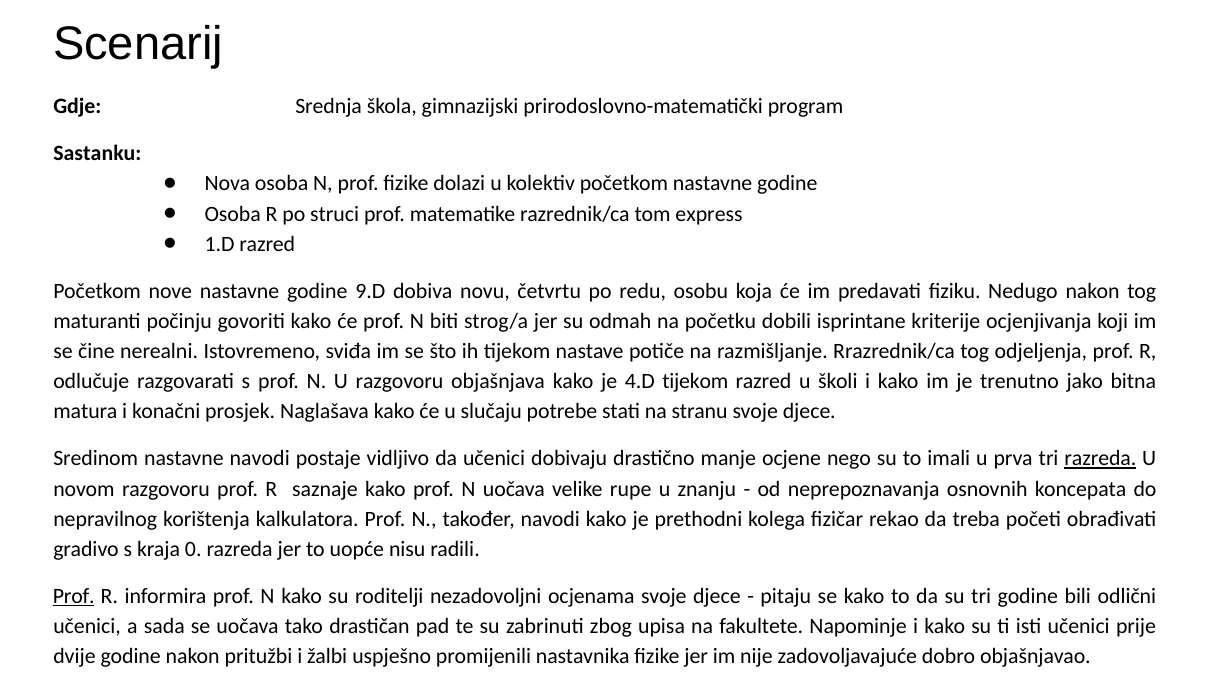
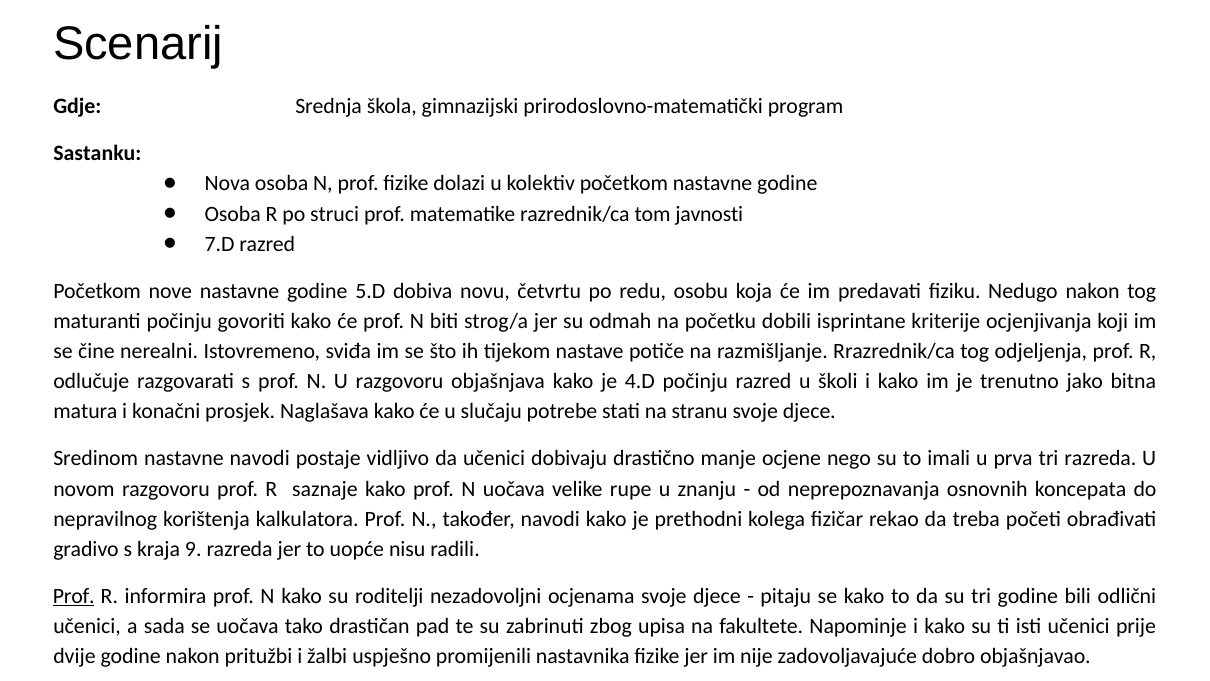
express: express -> javnosti
1.D: 1.D -> 7.D
9.D: 9.D -> 5.D
4.D tijekom: tijekom -> počinju
razreda at (1100, 458) underline: present -> none
0: 0 -> 9
